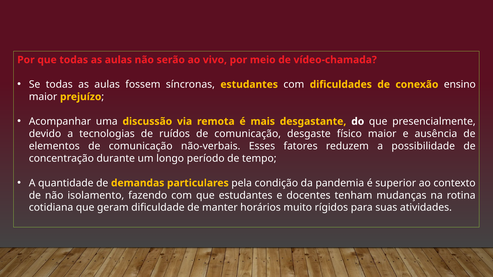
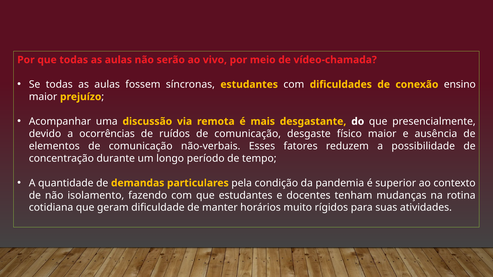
tecnologias: tecnologias -> ocorrências
